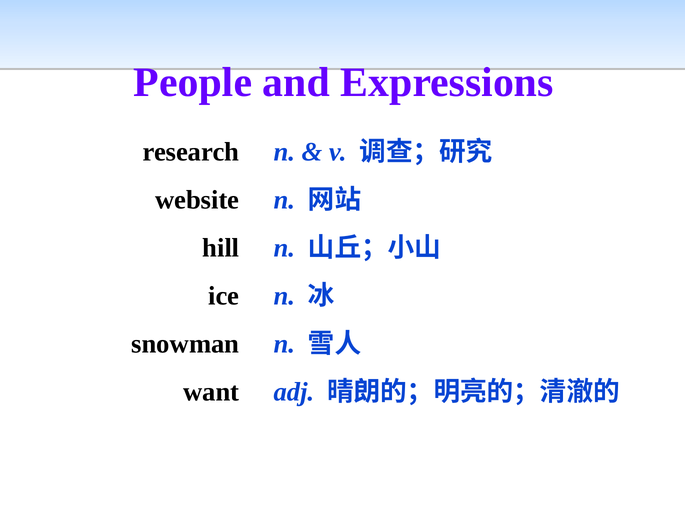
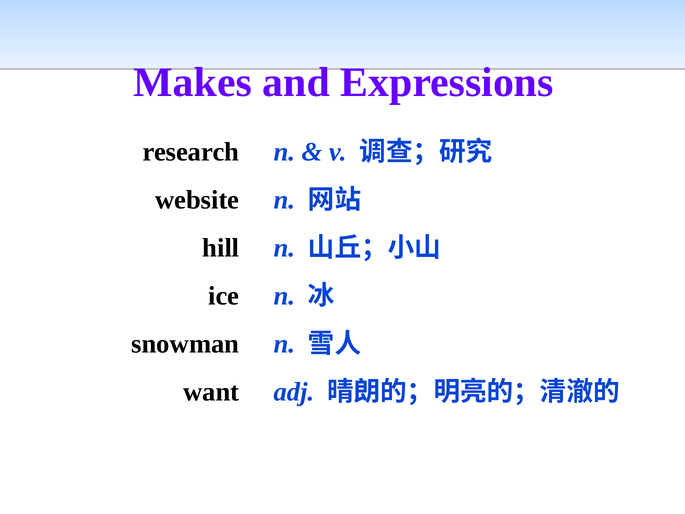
People: People -> Makes
